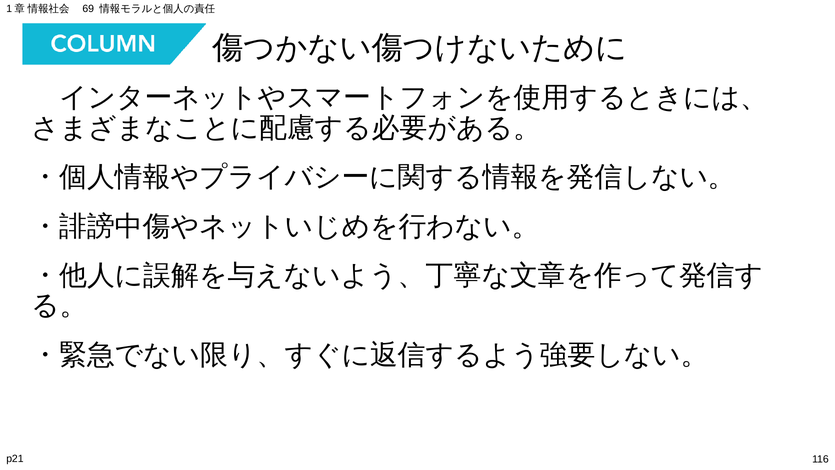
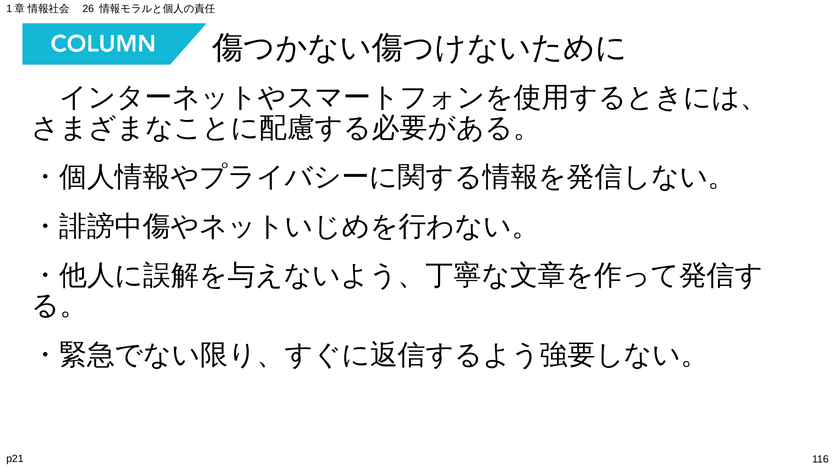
69: 69 -> 26
